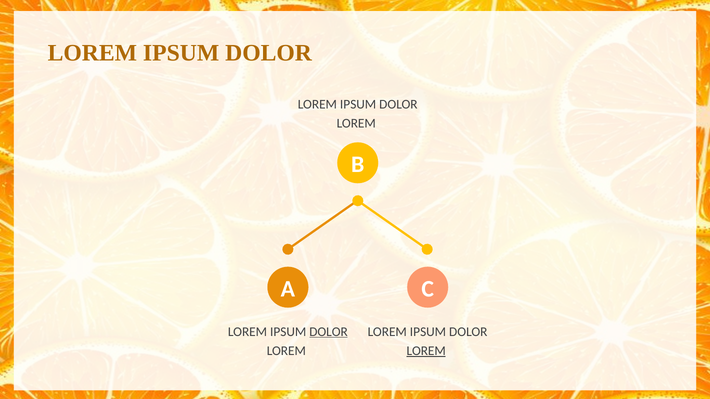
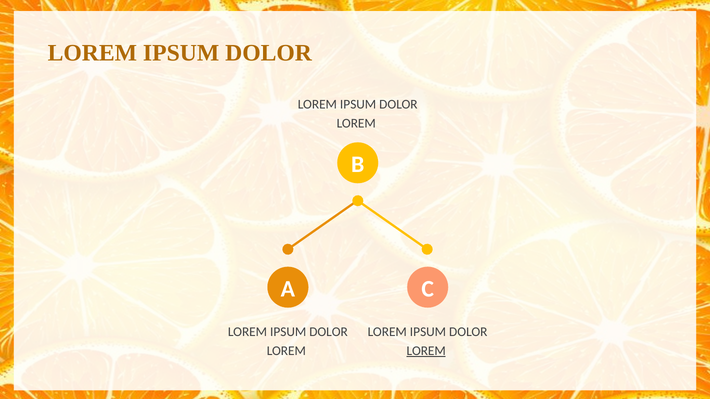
DOLOR at (329, 332) underline: present -> none
